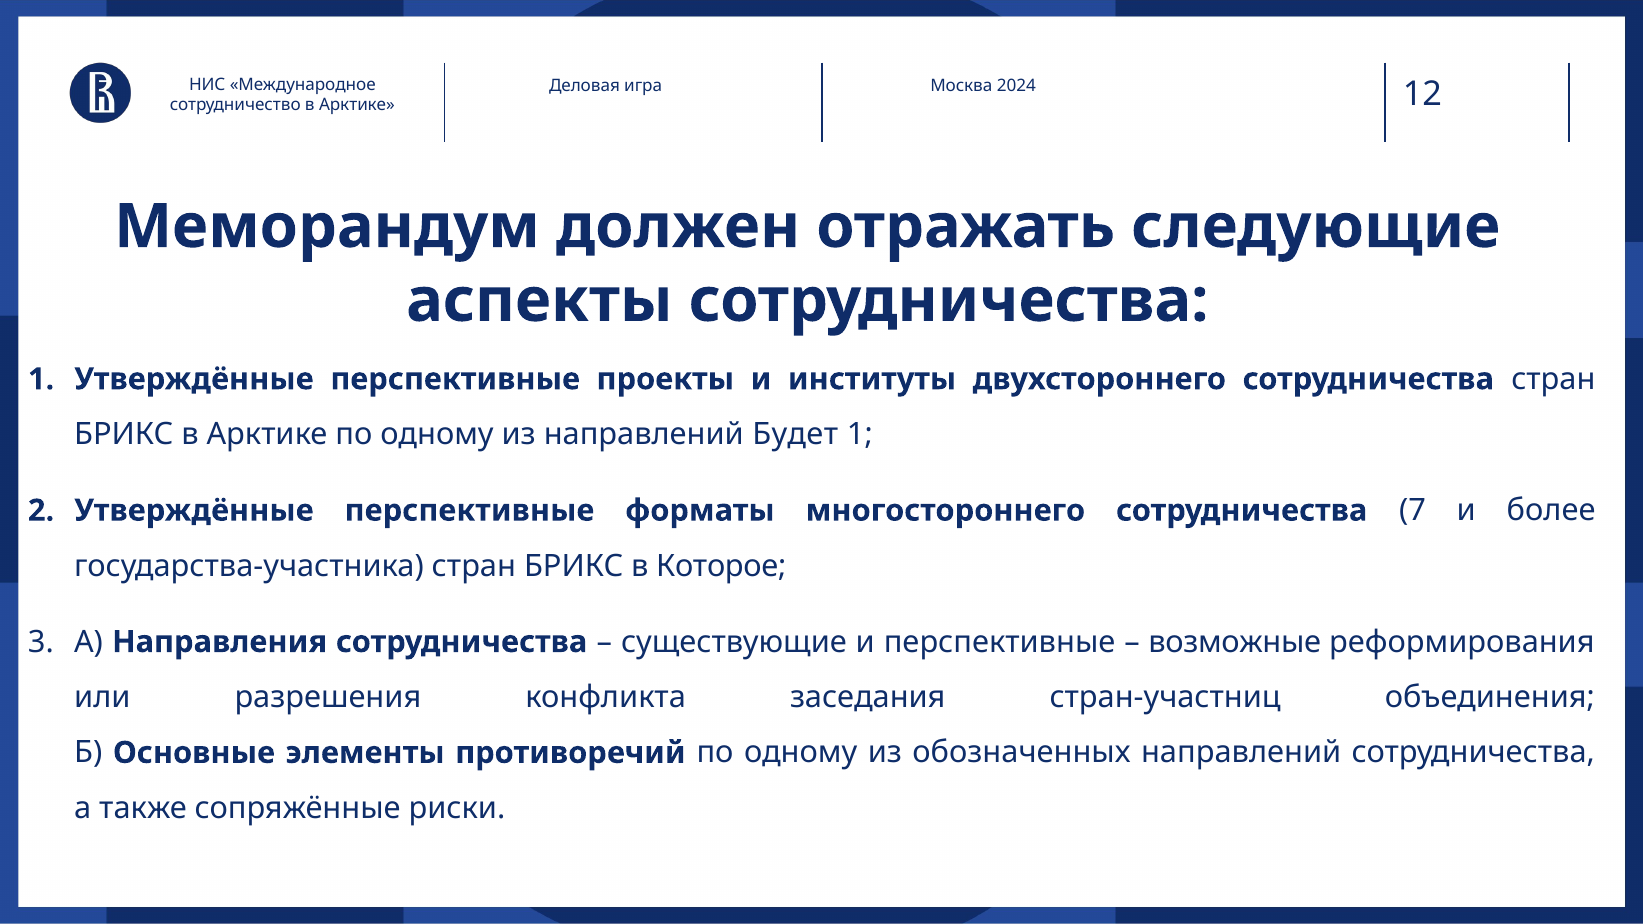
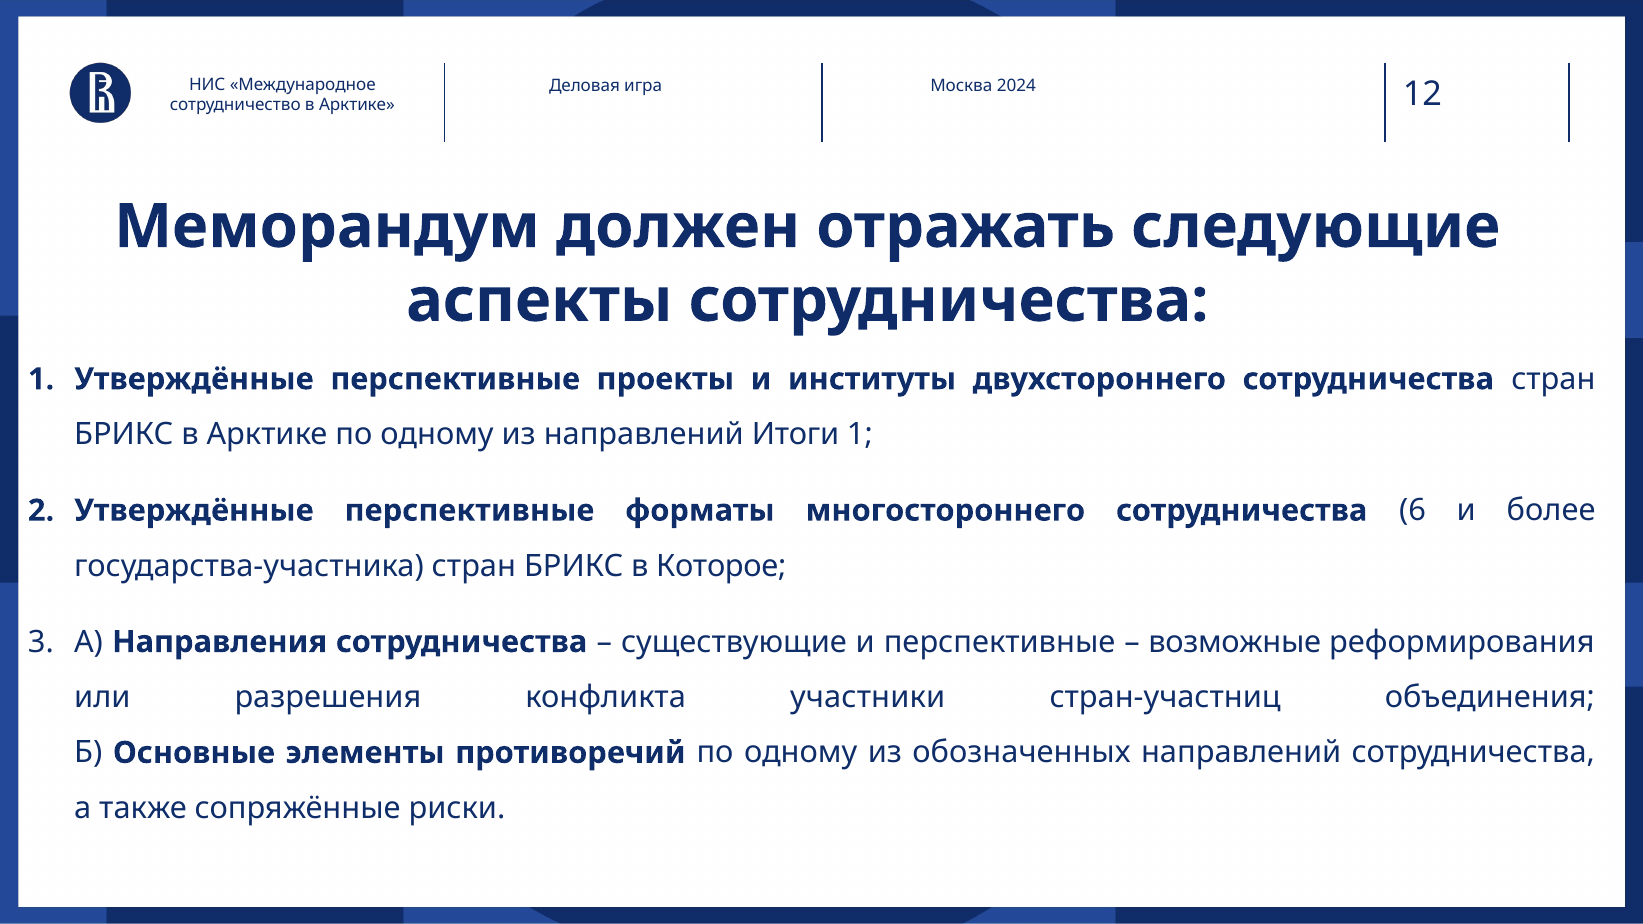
Будет: Будет -> Итоги
7: 7 -> 6
заседания: заседания -> участники
